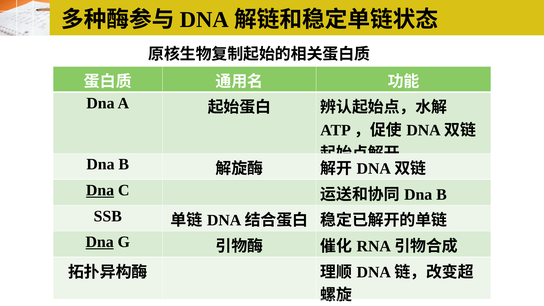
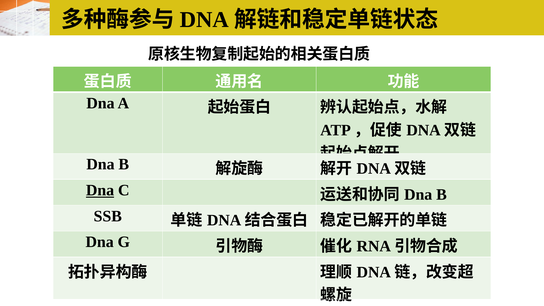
Dna at (100, 242) underline: present -> none
